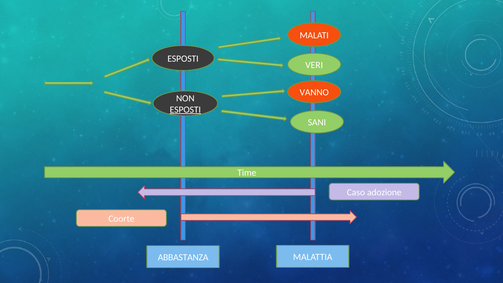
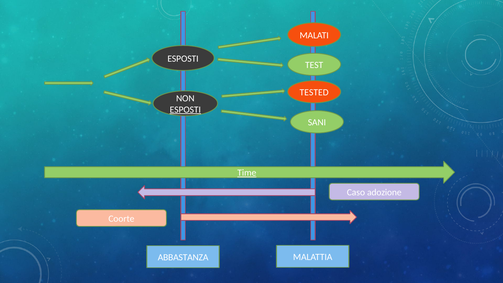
VERI: VERI -> TEST
VANNO: VANNO -> TESTED
Time underline: none -> present
